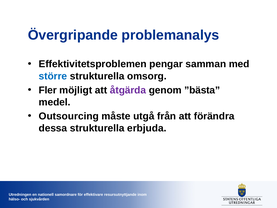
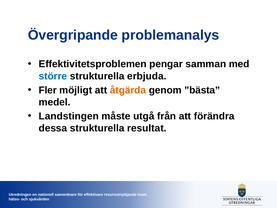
omsorg: omsorg -> erbjuda
åtgärda colour: purple -> orange
Outsourcing: Outsourcing -> Landstingen
erbjuda: erbjuda -> resultat
